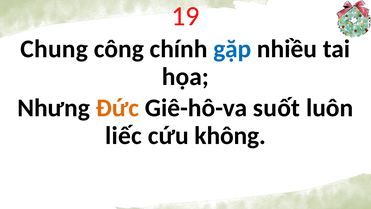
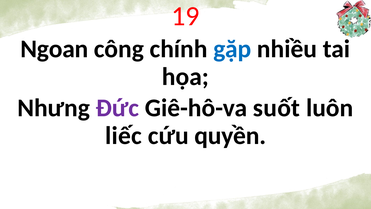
Chung: Chung -> Ngoan
Đức colour: orange -> purple
không: không -> quyền
